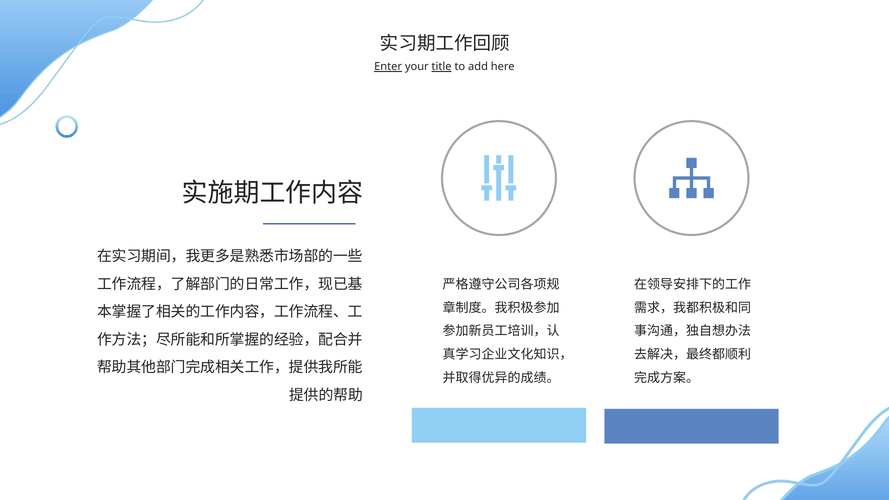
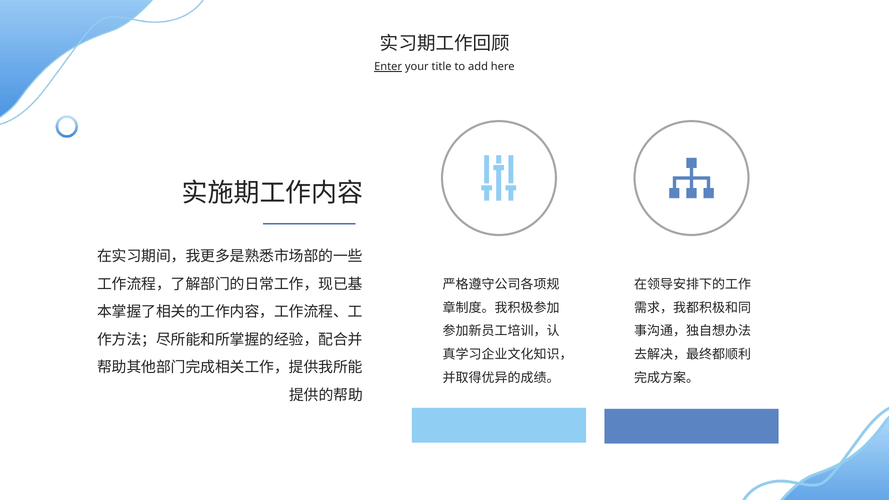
title underline: present -> none
